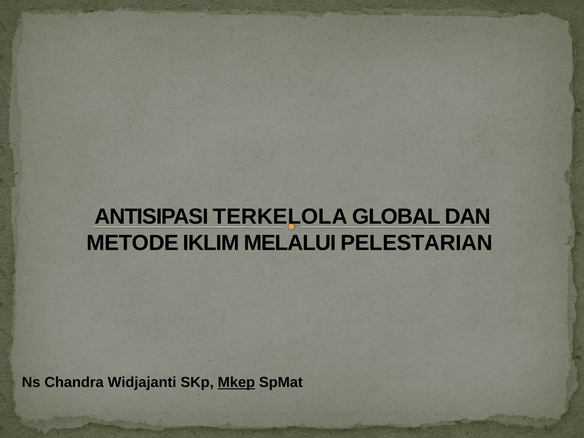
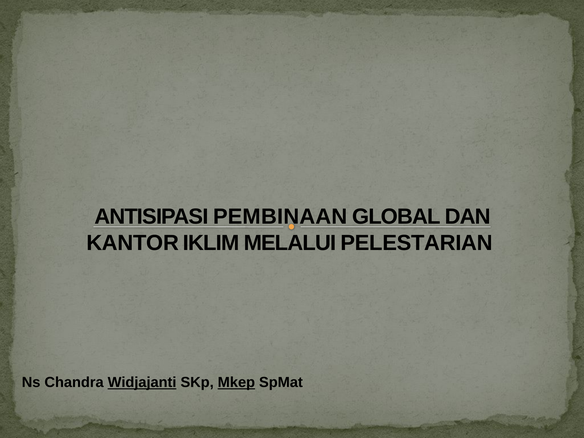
TERKELOLA: TERKELOLA -> PEMBINAAN
METODE: METODE -> KANTOR
Widjajanti underline: none -> present
